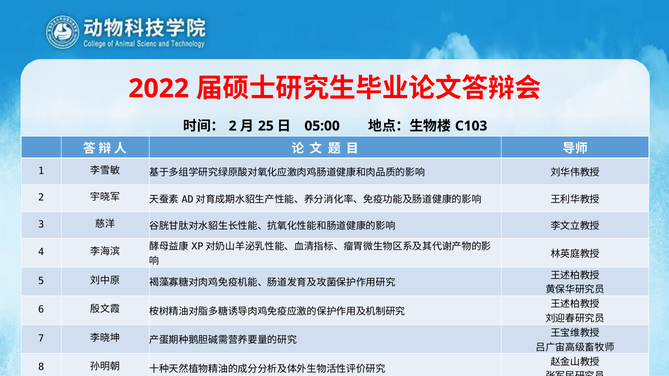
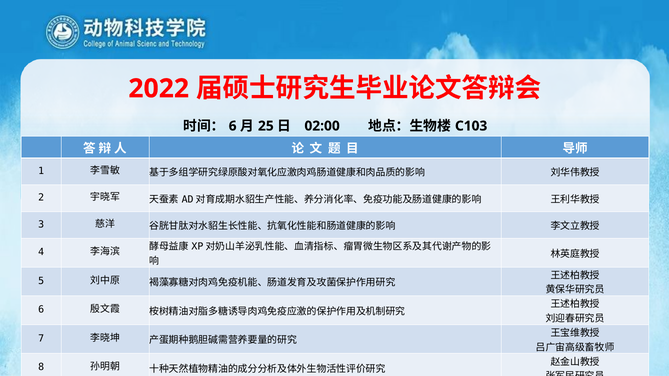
2 at (233, 126): 2 -> 6
05:00: 05:00 -> 02:00
